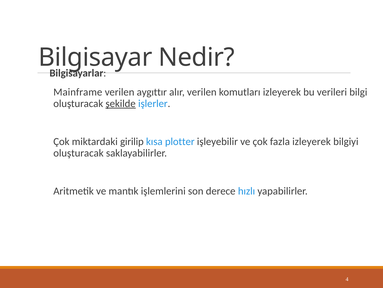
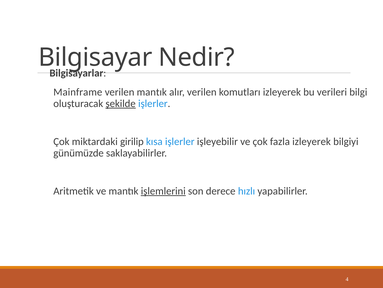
verilen aygıttır: aygıttır -> mantık
kısa plotter: plotter -> işlerler
oluşturacak at (78, 153): oluşturacak -> günümüzde
işlemlerini underline: none -> present
